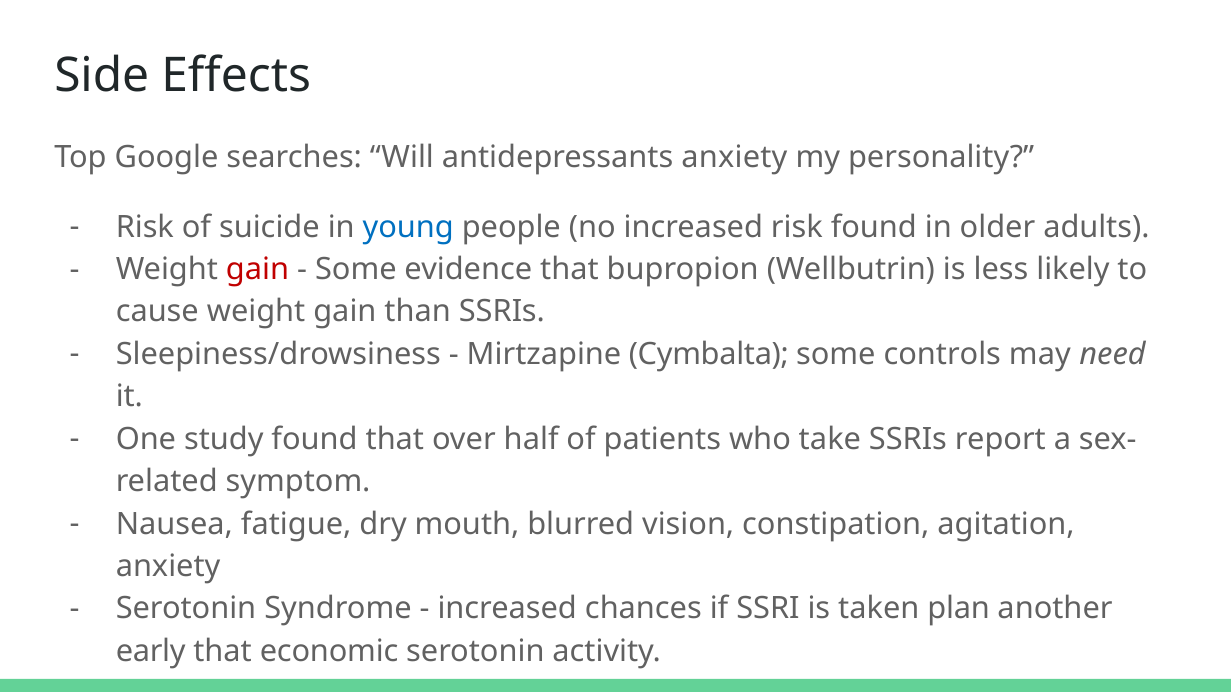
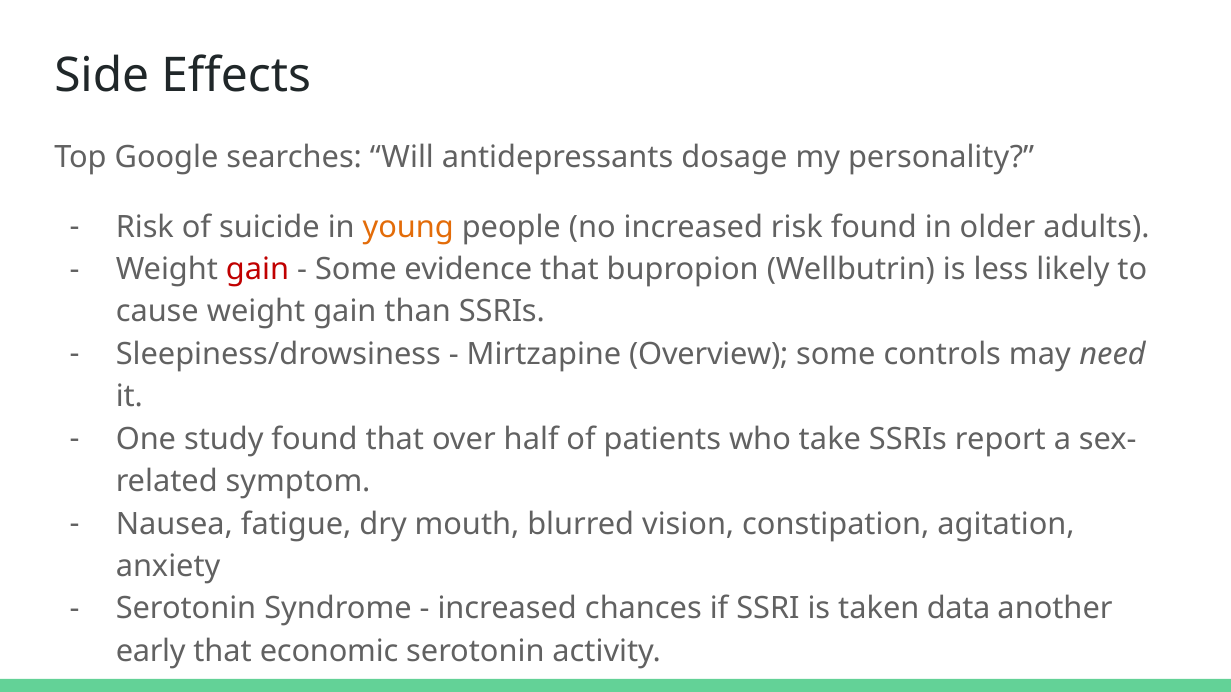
antidepressants anxiety: anxiety -> dosage
young colour: blue -> orange
Cymbalta: Cymbalta -> Overview
plan: plan -> data
